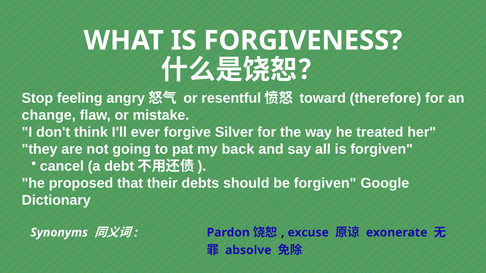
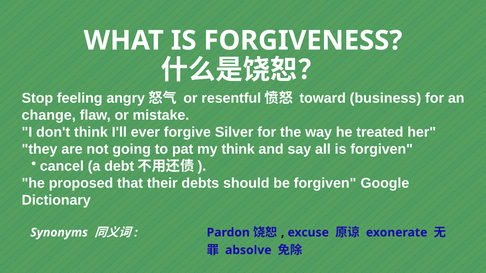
therefore: therefore -> business
my back: back -> think
